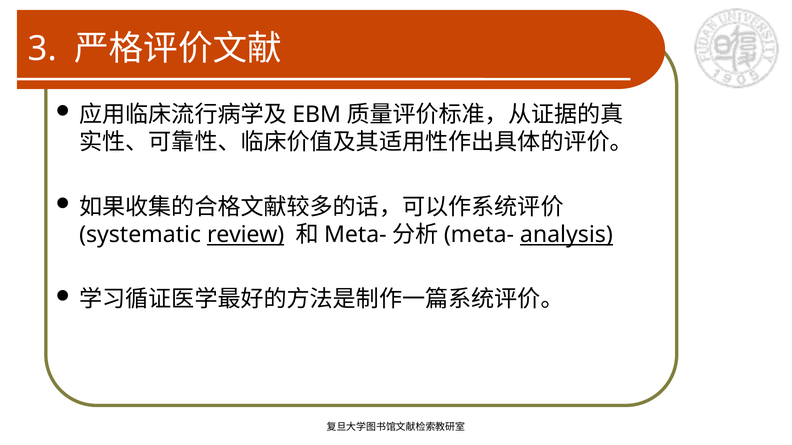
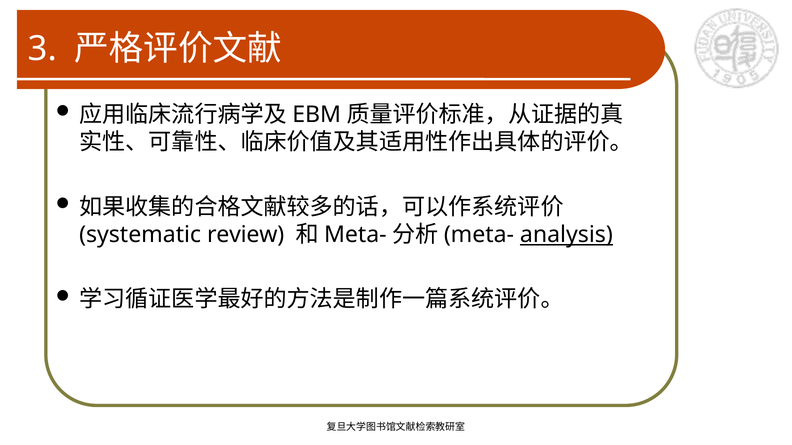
review underline: present -> none
